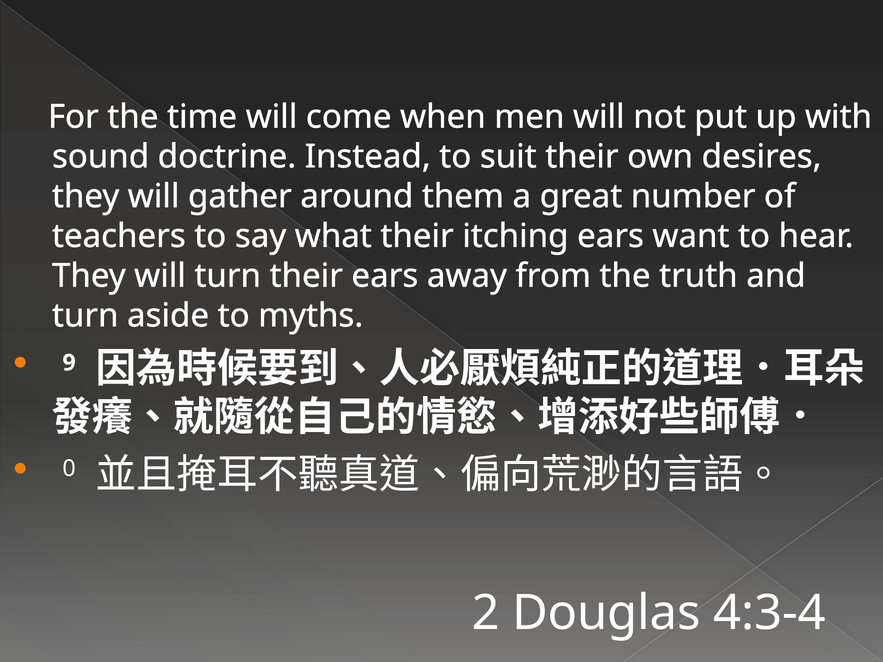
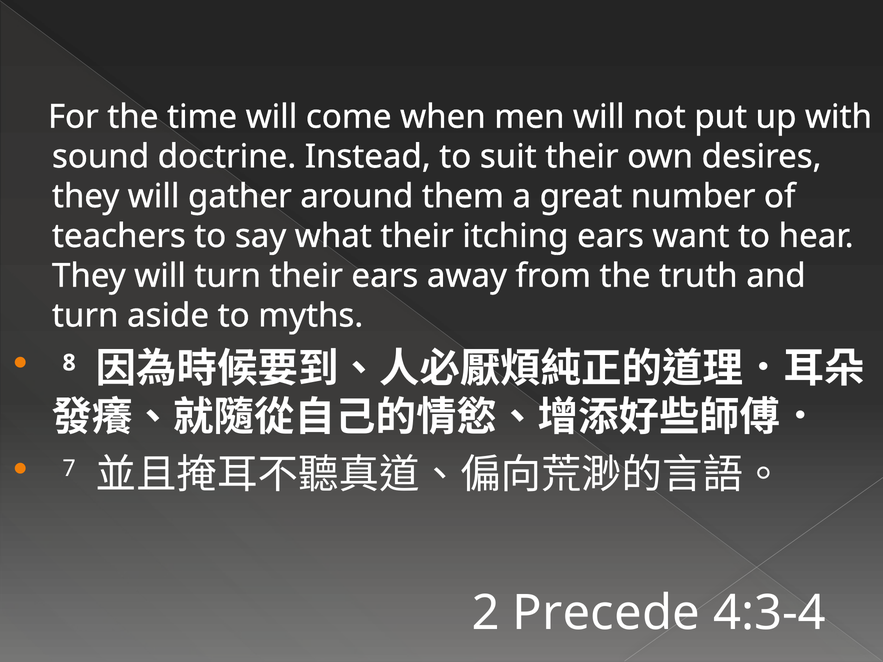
9: 9 -> 8
0: 0 -> 7
Douglas: Douglas -> Precede
